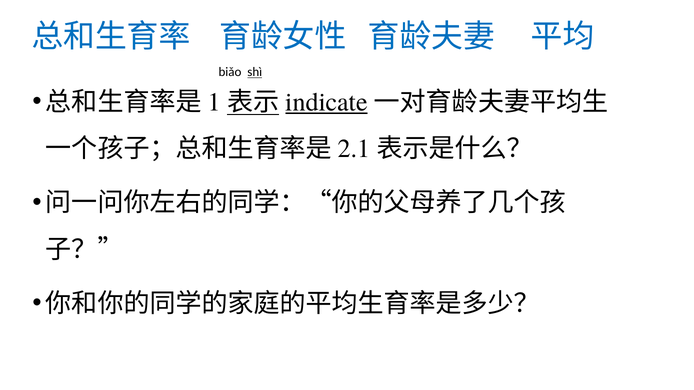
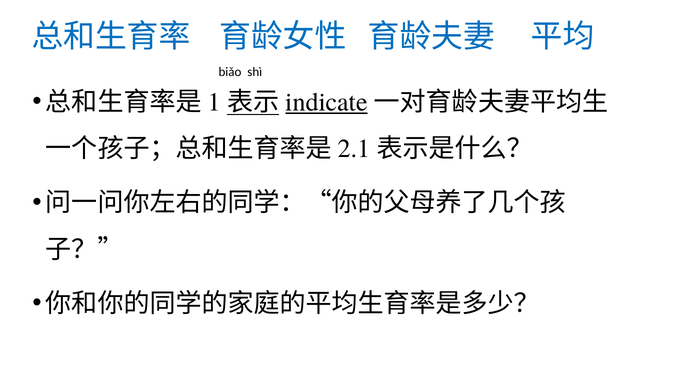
shì underline: present -> none
